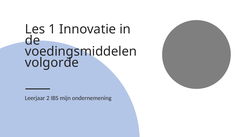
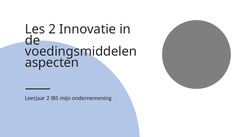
Les 1: 1 -> 2
volgorde: volgorde -> aspecten
